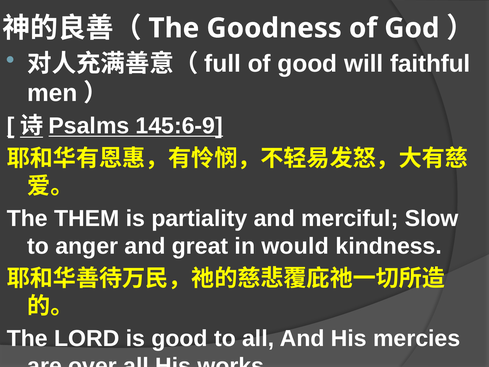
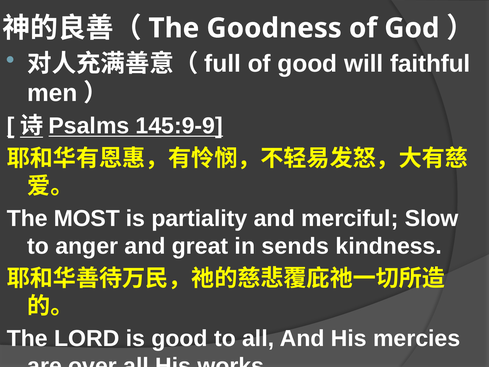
145:6-9: 145:6-9 -> 145:9-9
THEM: THEM -> MOST
would: would -> sends
